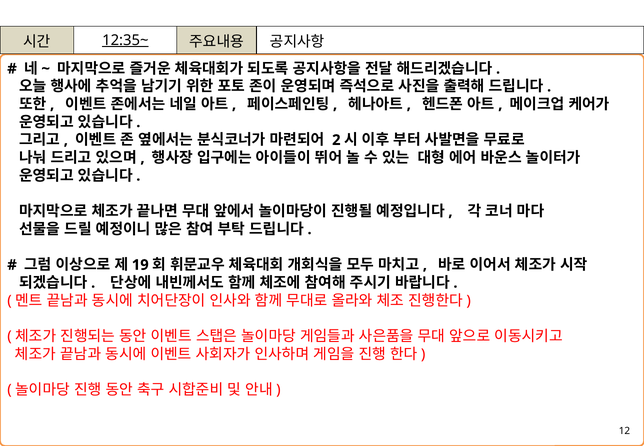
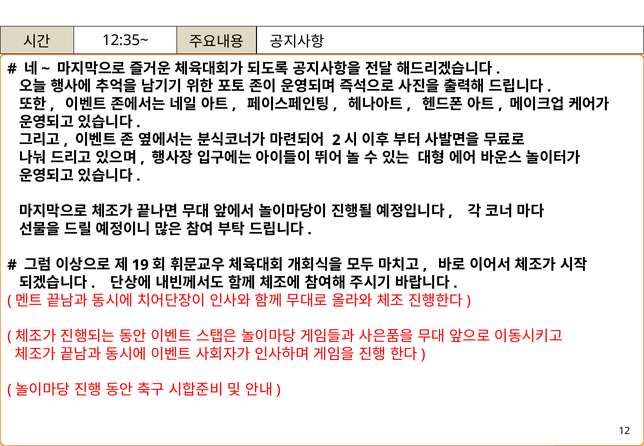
12:35~ underline: present -> none
